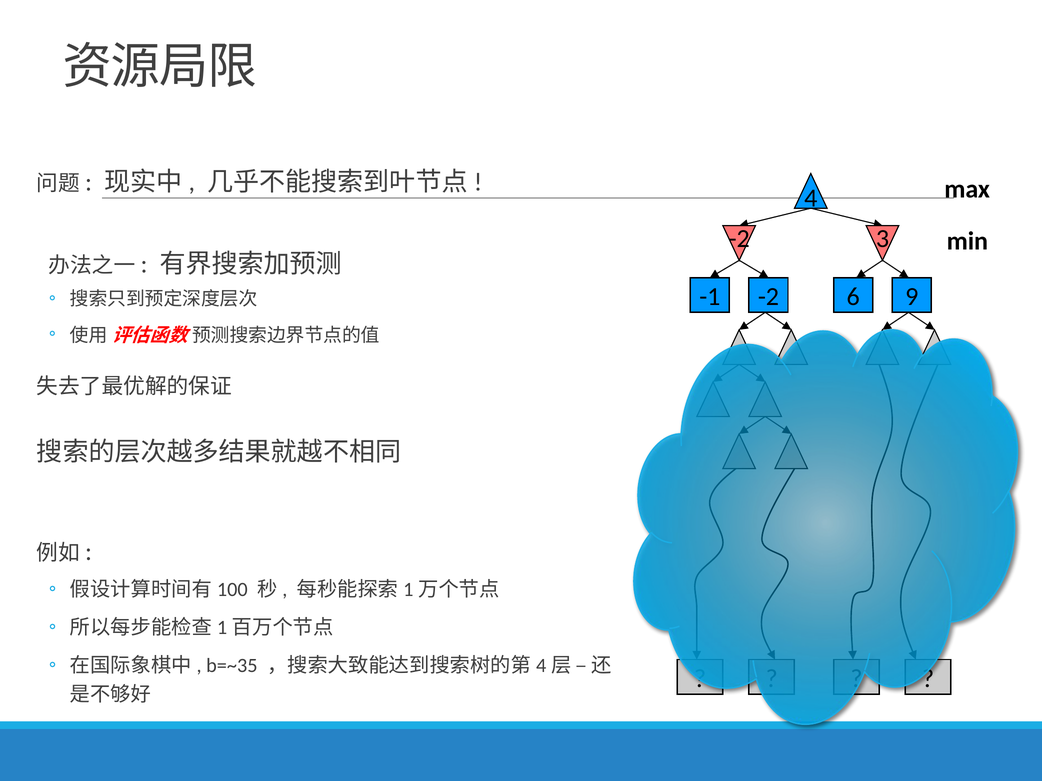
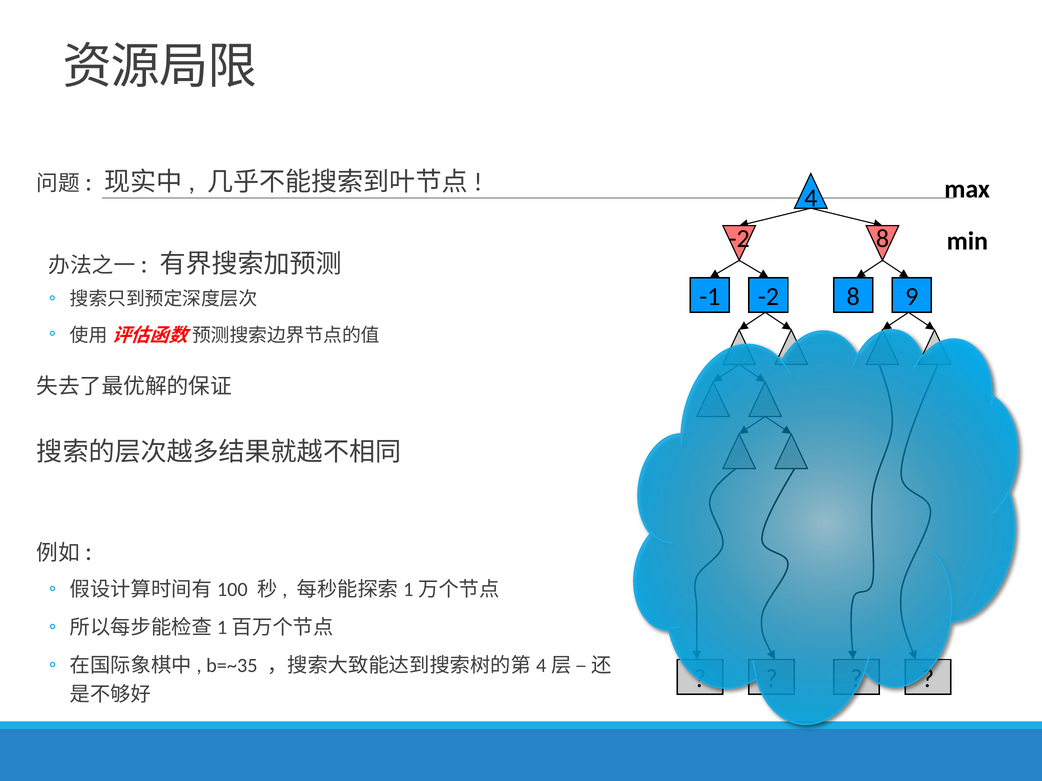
3 at (882, 239): 3 -> 8
-1 -2 6: 6 -> 8
